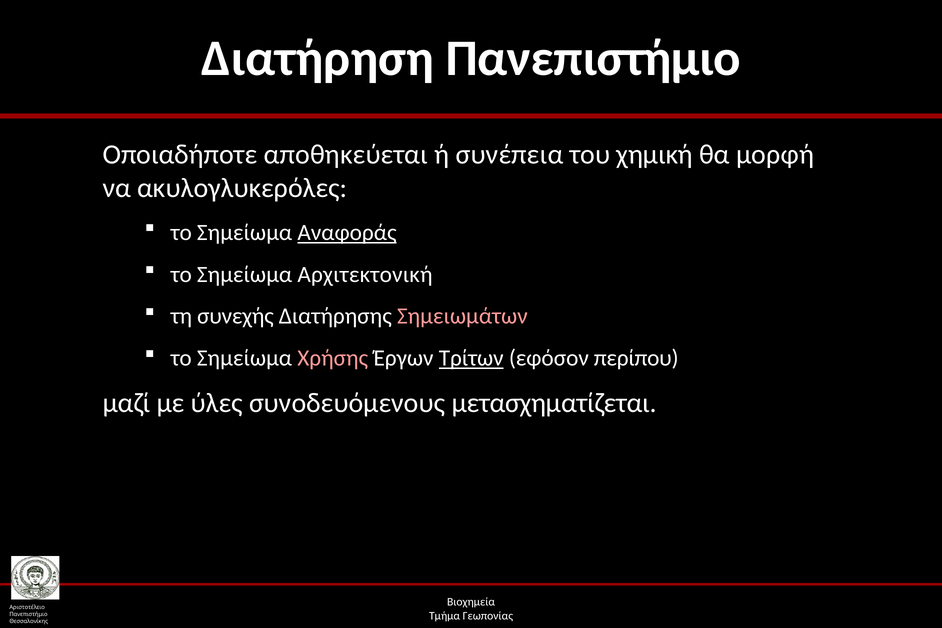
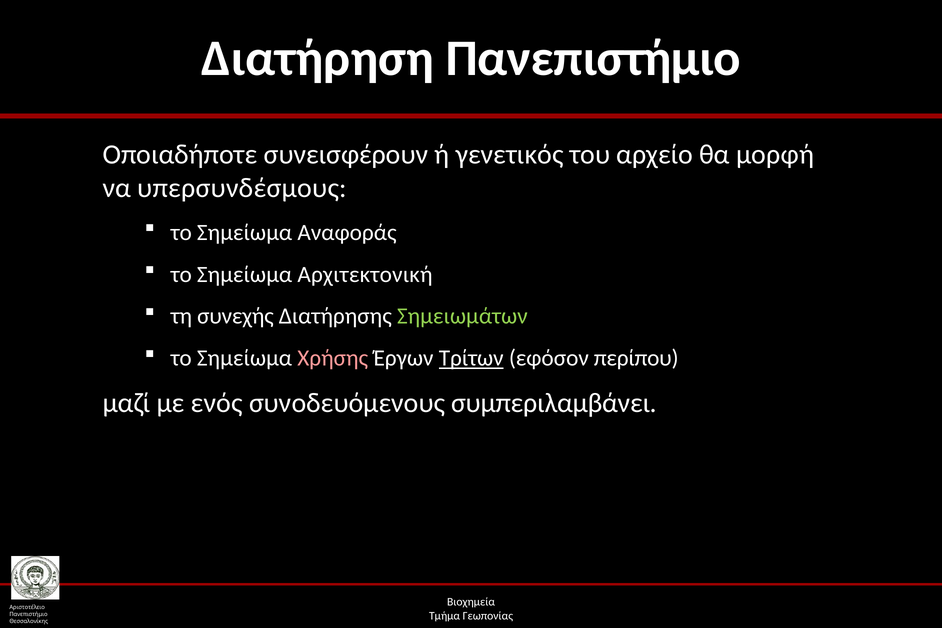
αποθηκεύεται: αποθηκεύεται -> συνεισφέρουν
συνέπεια: συνέπεια -> γενετικός
χημική: χημική -> αρχείο
ακυλογλυκερόλες: ακυλογλυκερόλες -> υπερσυνδέσμους
Αναφοράς underline: present -> none
Σημειωμάτων colour: pink -> light green
ύλες: ύλες -> ενός
μετασχηματίζεται: μετασχηματίζεται -> συμπεριλαμβάνει
